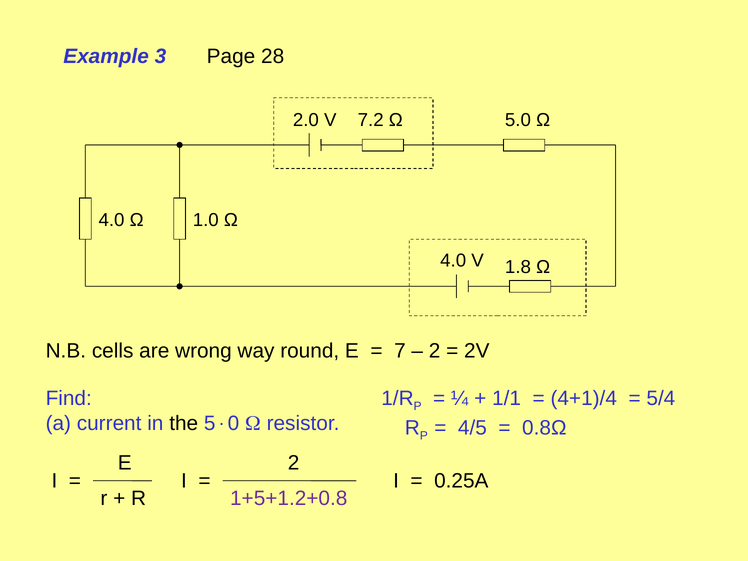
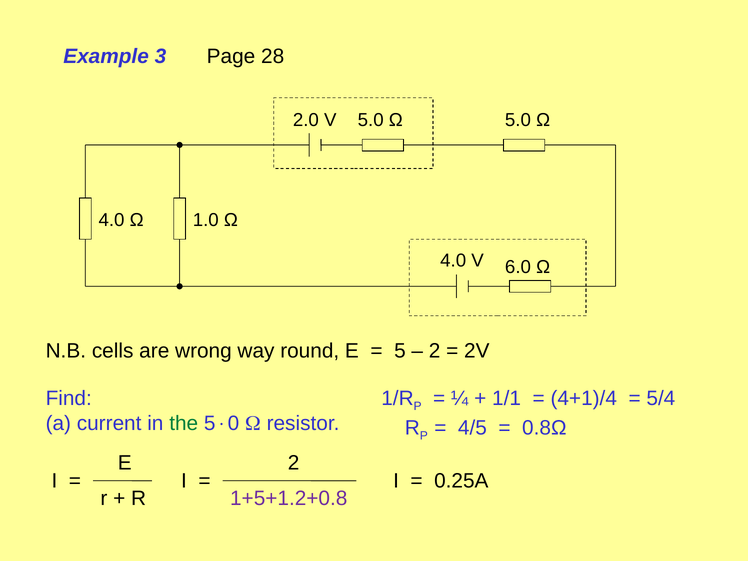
7.2 at (371, 120): 7.2 -> 5.0
1.8: 1.8 -> 6.0
7 at (400, 351): 7 -> 5
the colour: black -> green
